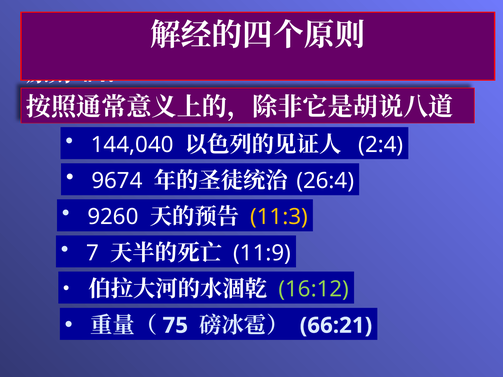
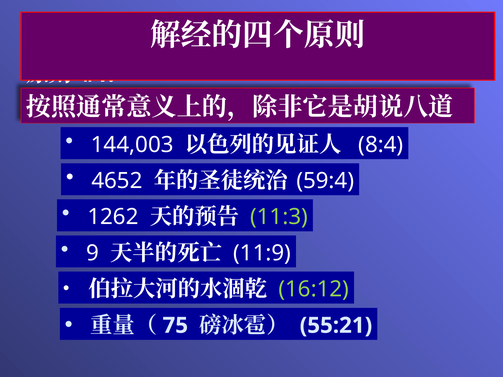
144,040: 144,040 -> 144,003
2:4: 2:4 -> 8:4
9674: 9674 -> 4652
26:4: 26:4 -> 59:4
9260: 9260 -> 1262
11:3 colour: yellow -> light green
7: 7 -> 9
66:21: 66:21 -> 55:21
